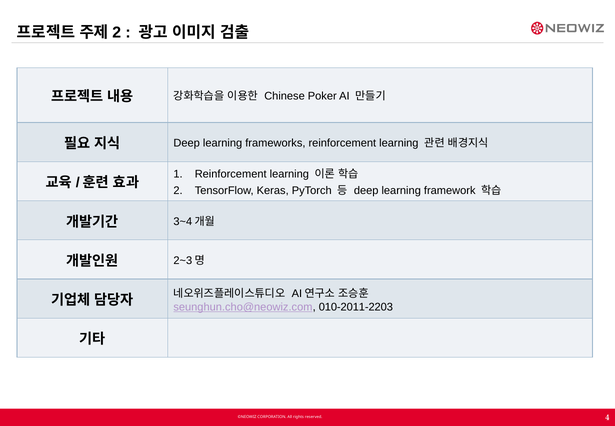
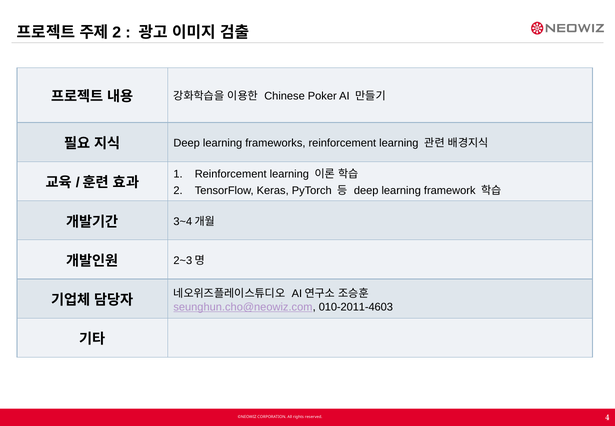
010-2011-2203: 010-2011-2203 -> 010-2011-4603
